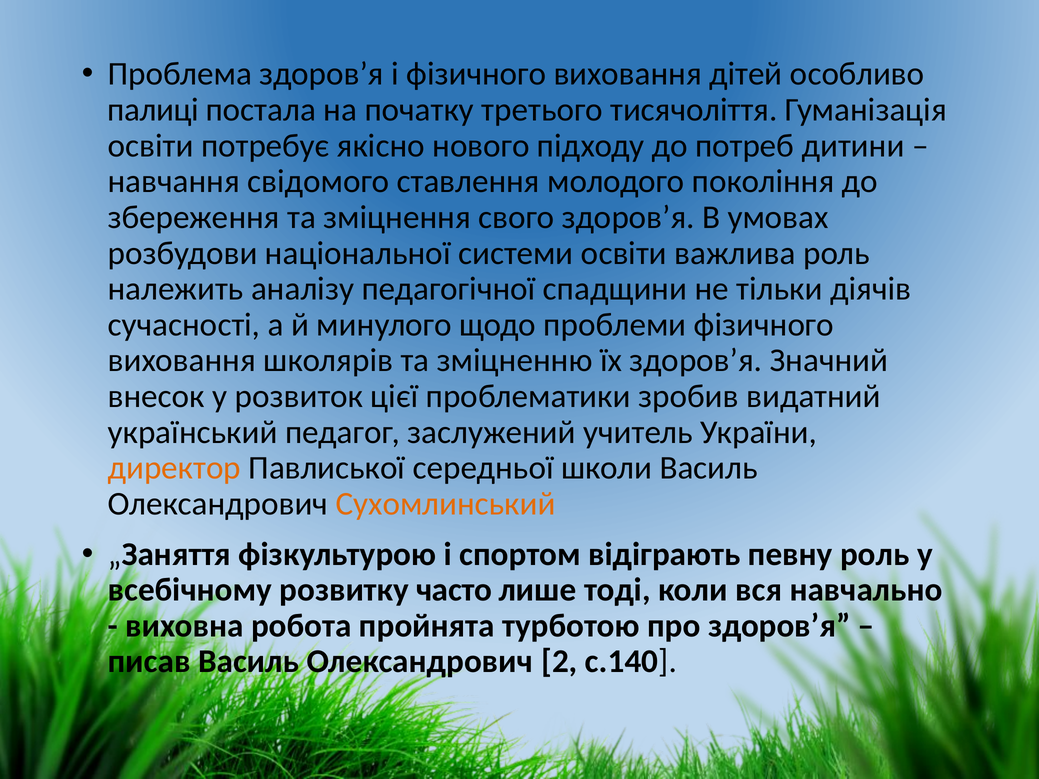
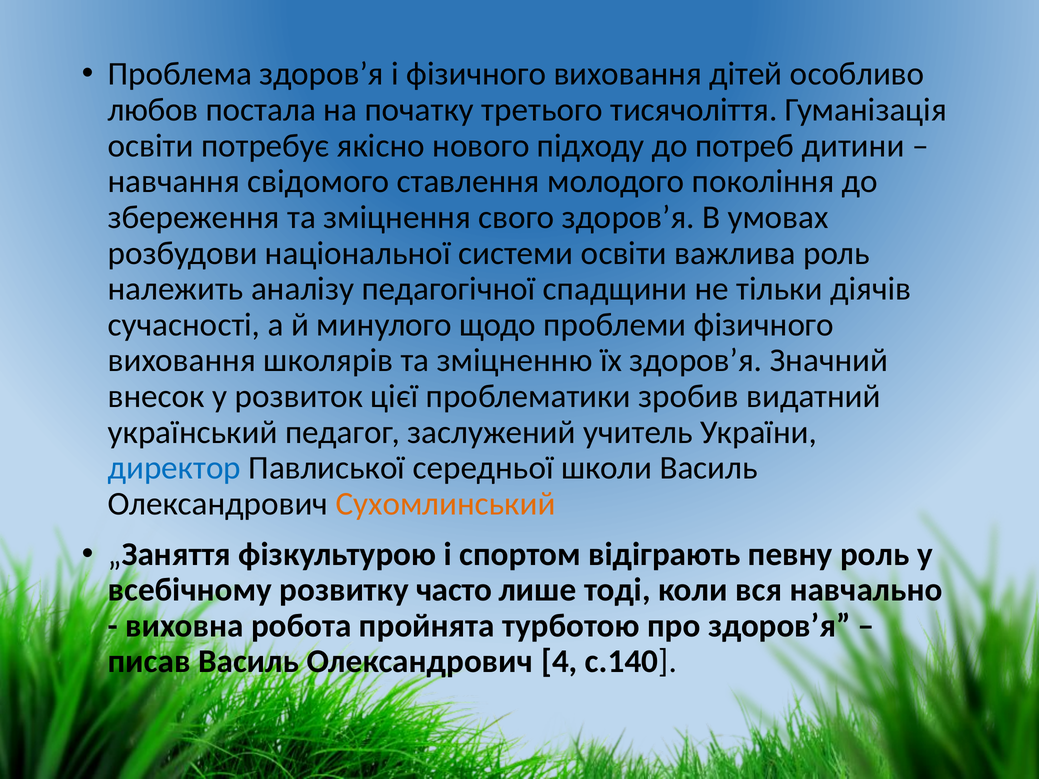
палиці: палиці -> любов
директор colour: orange -> blue
2: 2 -> 4
